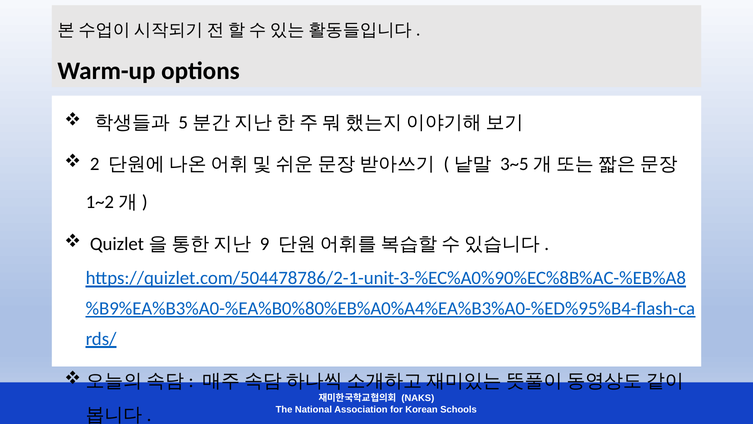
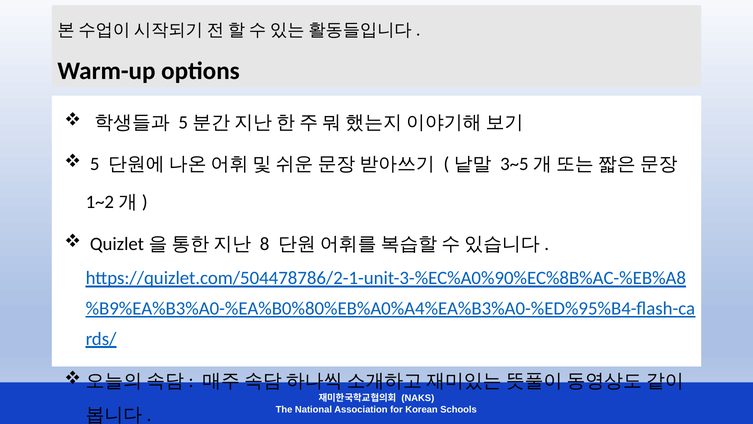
2 at (95, 164): 2 -> 5
9: 9 -> 8
